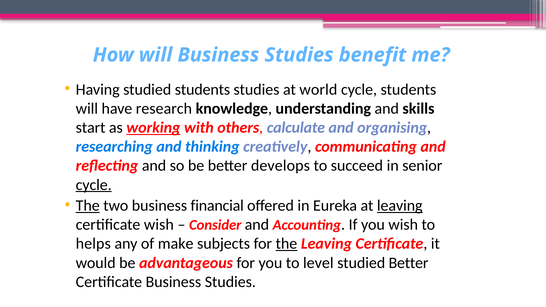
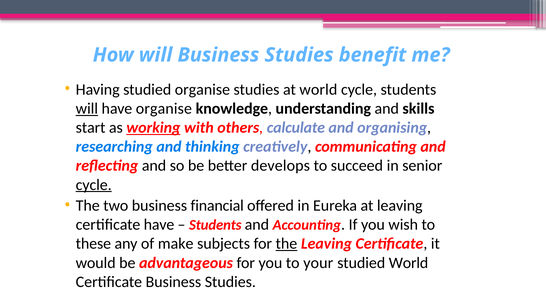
studied students: students -> organise
will at (87, 109) underline: none -> present
have research: research -> organise
The at (88, 206) underline: present -> none
leaving at (400, 206) underline: present -> none
certificate wish: wish -> have
Consider at (215, 225): Consider -> Students
helps: helps -> these
level: level -> your
studied Better: Better -> World
